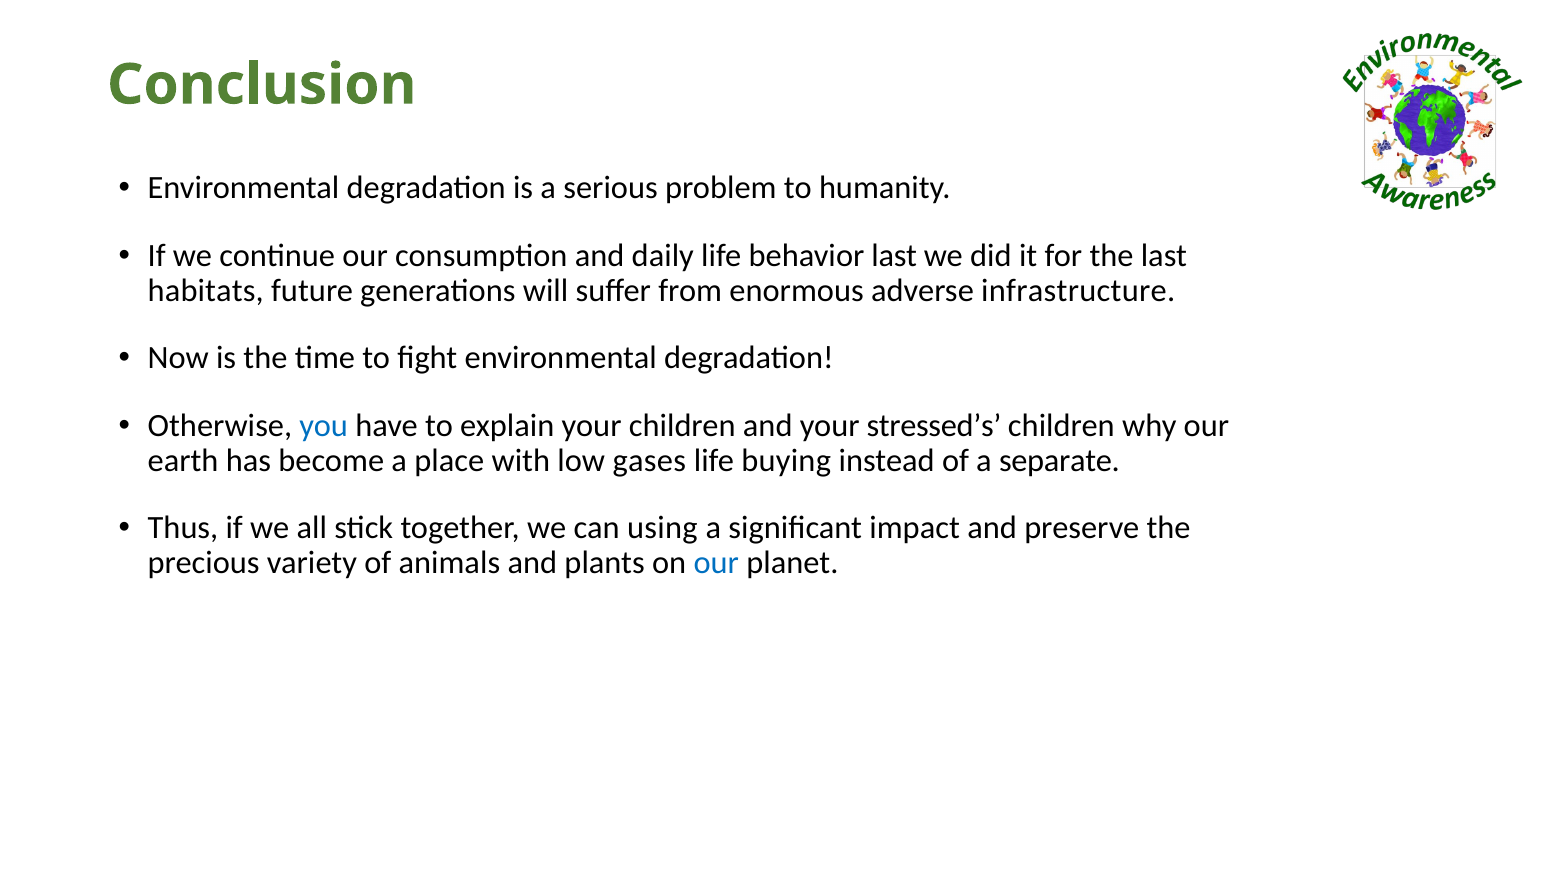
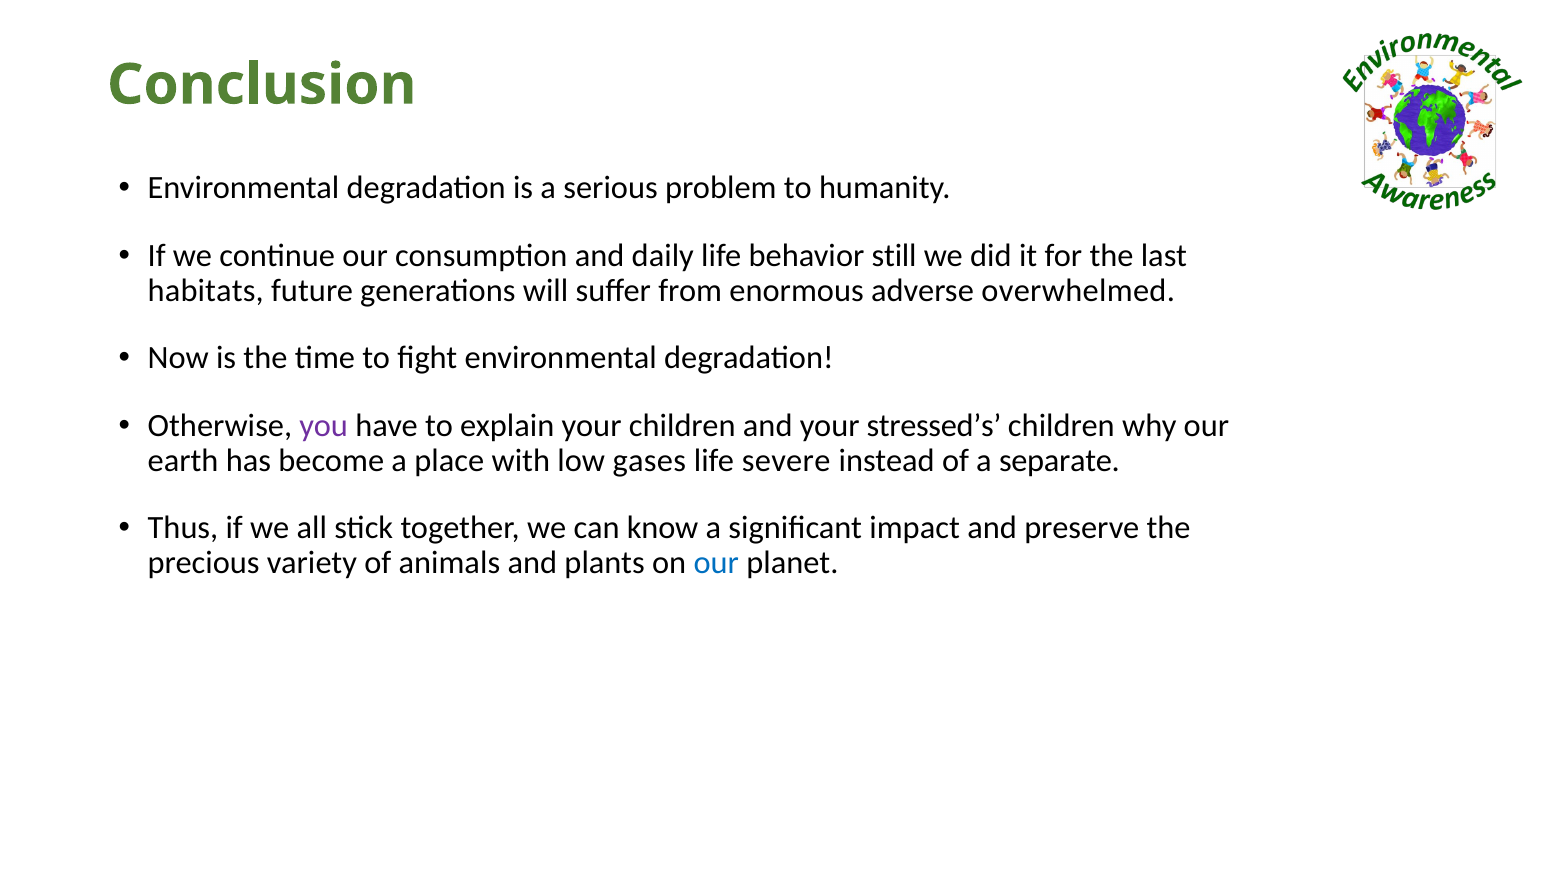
behavior last: last -> still
infrastructure: infrastructure -> overwhelmed
you colour: blue -> purple
buying: buying -> severe
using: using -> know
